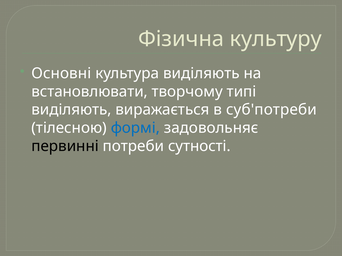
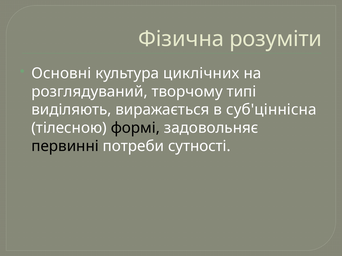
культуру: культуру -> розуміти
культура виділяють: виділяють -> циклічних
встановлювати: встановлювати -> розглядуваний
суб'потреби: суб'потреби -> суб'ціннісна
формі colour: blue -> black
